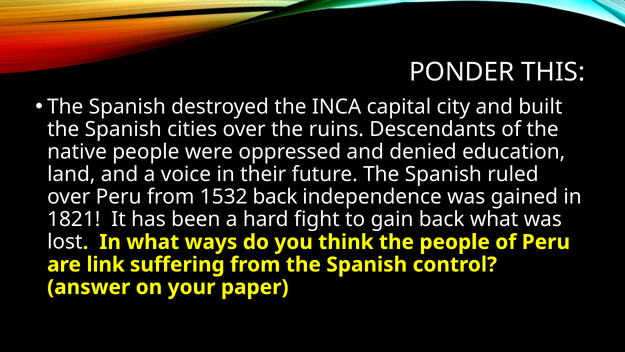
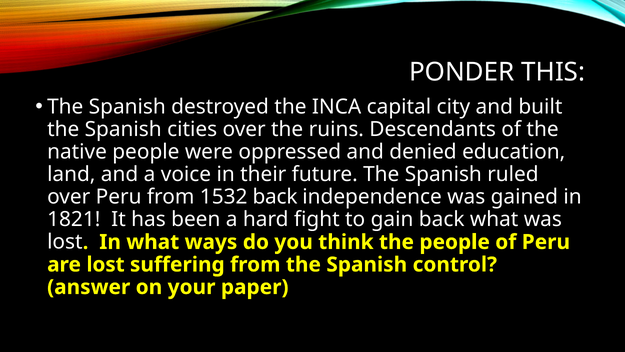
are link: link -> lost
